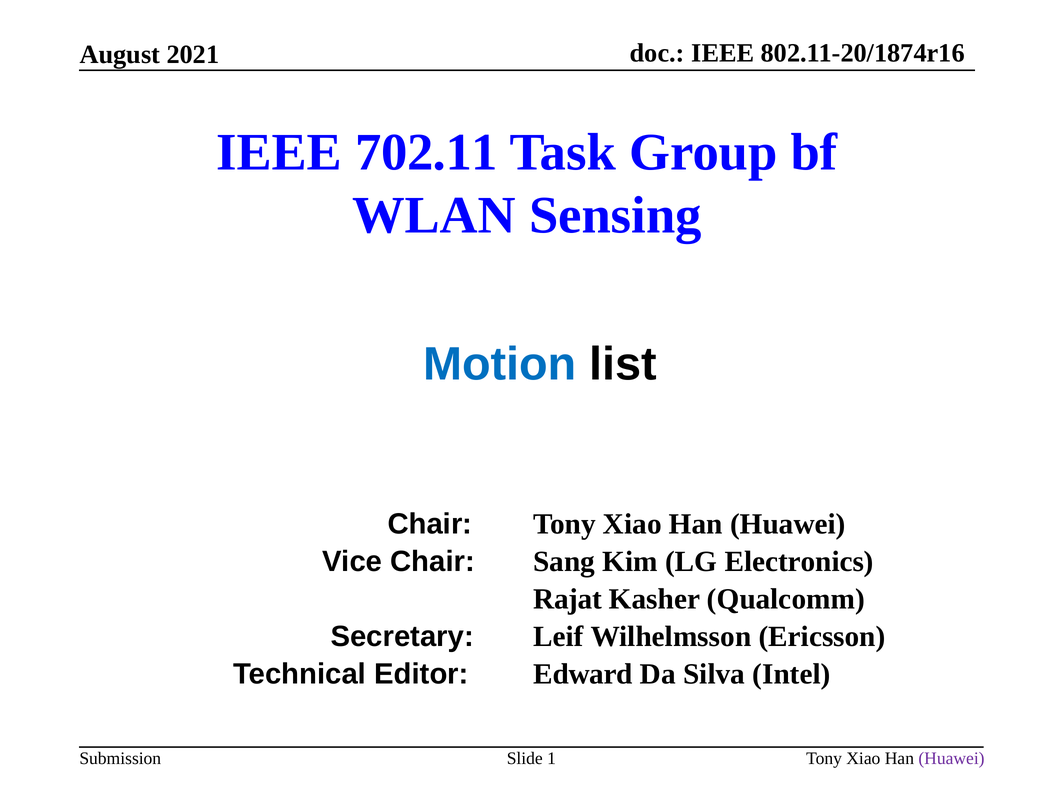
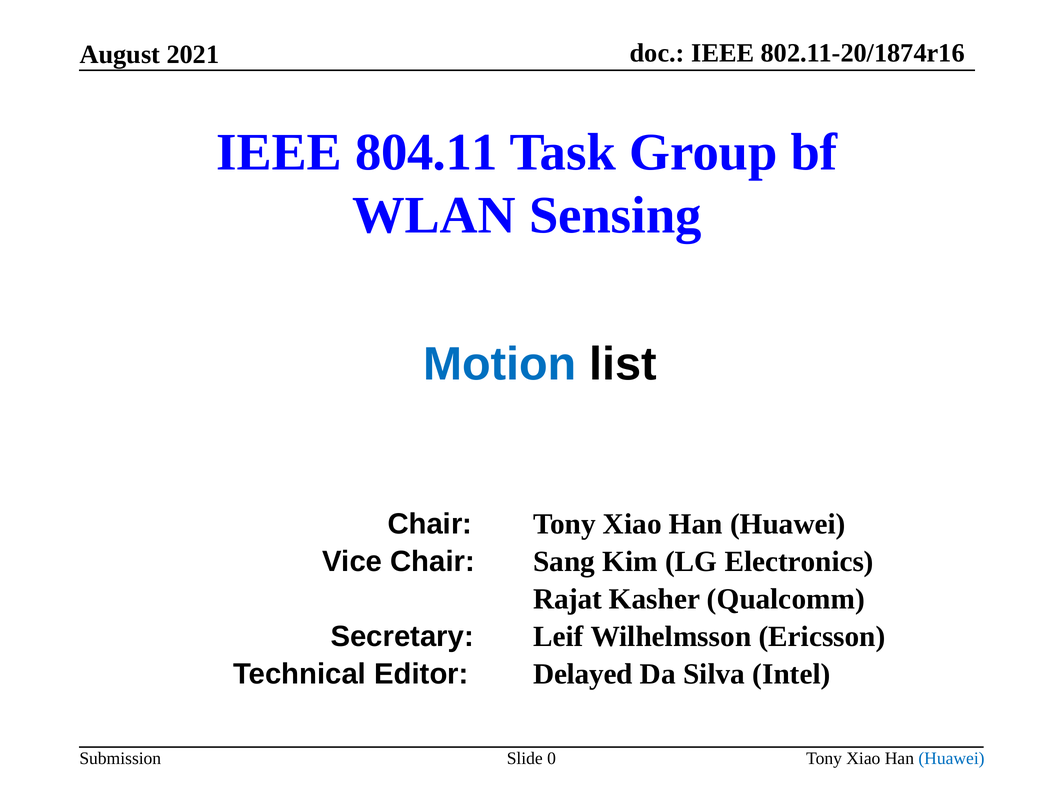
702.11: 702.11 -> 804.11
Edward: Edward -> Delayed
1: 1 -> 0
Huawei at (951, 758) colour: purple -> blue
